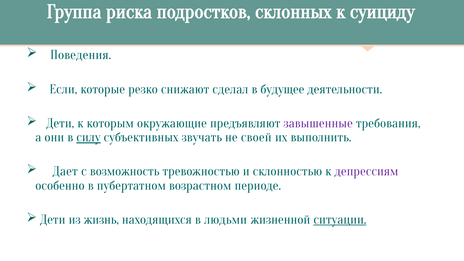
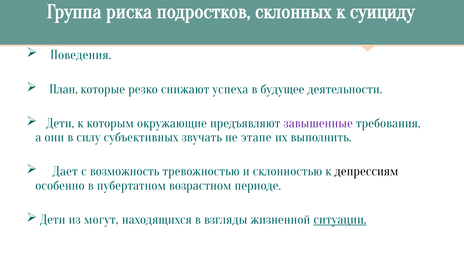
Если: Если -> План
сделал: сделал -> успеха
силу underline: present -> none
своей: своей -> этапе
депрессиям colour: purple -> black
жизнь: жизнь -> могут
людьми: людьми -> взгляды
